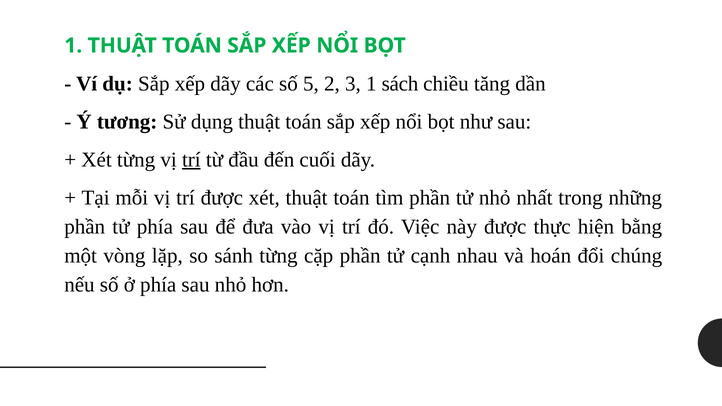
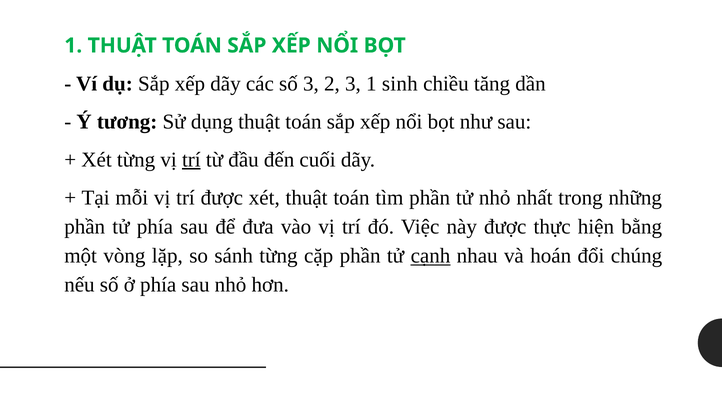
số 5: 5 -> 3
sách: sách -> sinh
cạnh underline: none -> present
